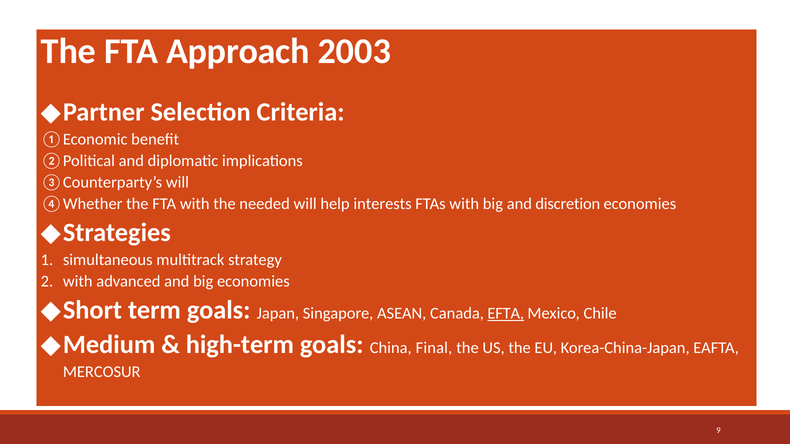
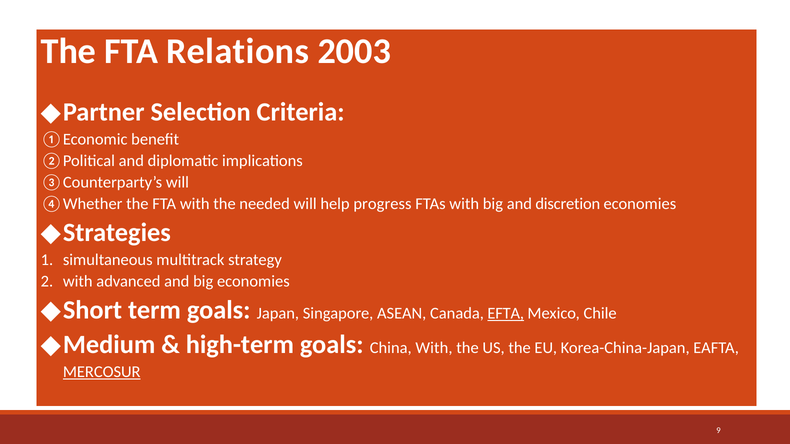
Approach: Approach -> Relations
interests: interests -> progress
China Final: Final -> With
MERCOSUR underline: none -> present
